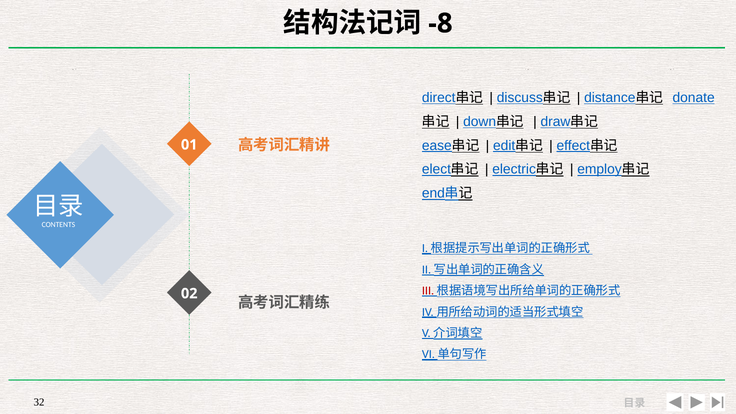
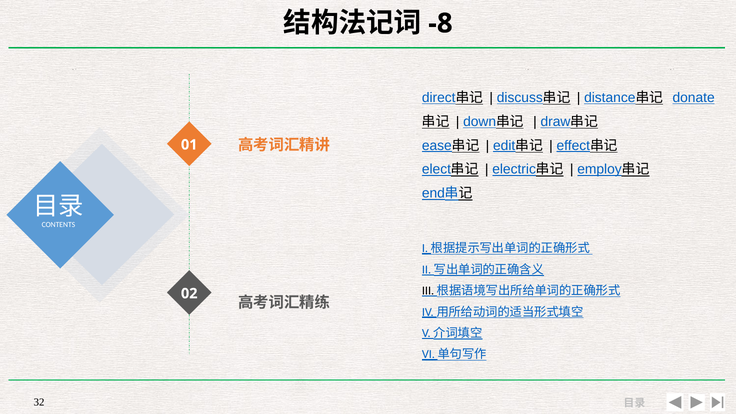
III colour: red -> black
